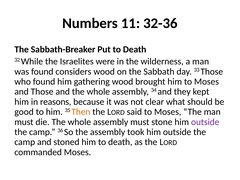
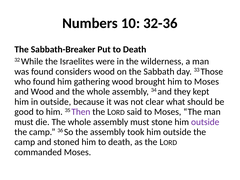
11: 11 -> 10
and Those: Those -> Wood
in reasons: reasons -> outside
Then colour: orange -> purple
